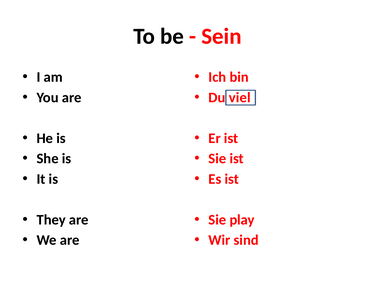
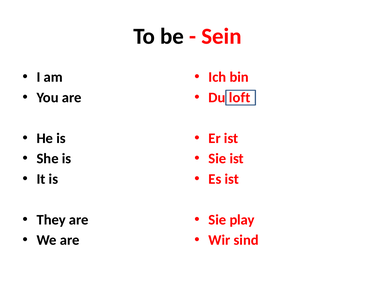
viel: viel -> loft
